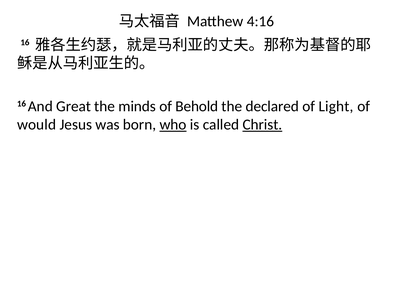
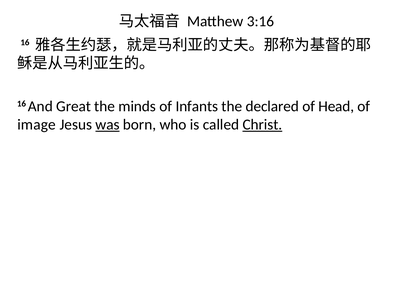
4:16: 4:16 -> 3:16
Behold: Behold -> Infants
Light: Light -> Head
would: would -> image
was underline: none -> present
who underline: present -> none
